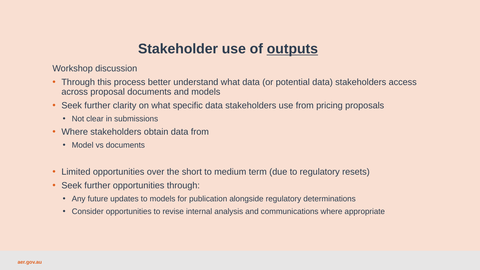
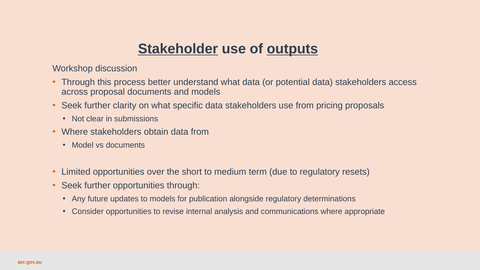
Stakeholder underline: none -> present
